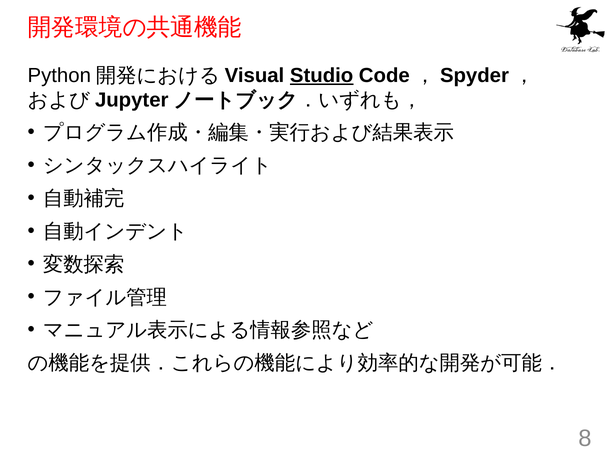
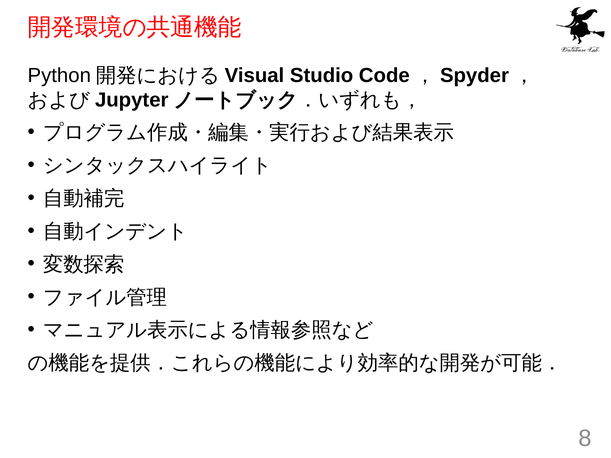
Studio underline: present -> none
